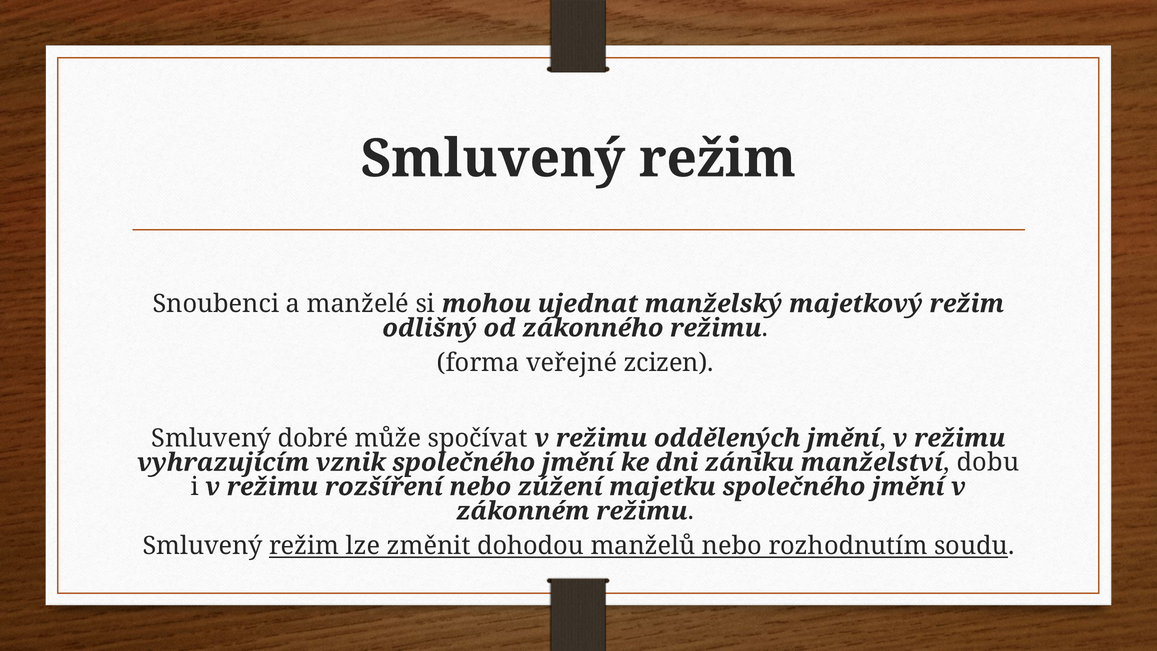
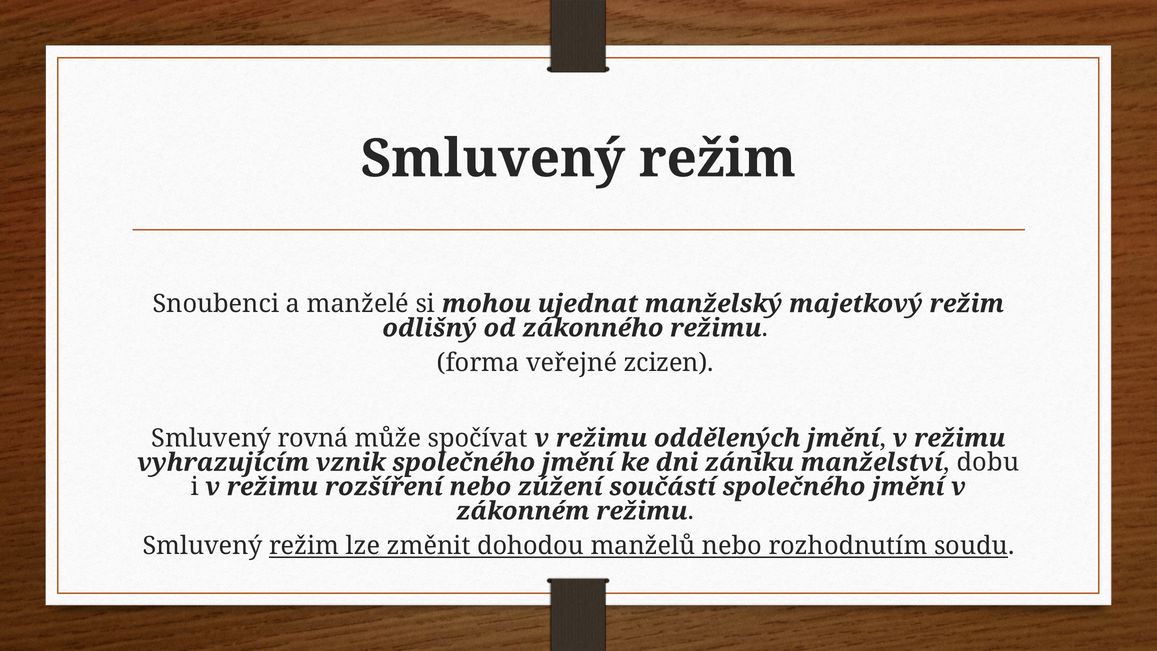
dobré: dobré -> rovná
majetku: majetku -> součástí
